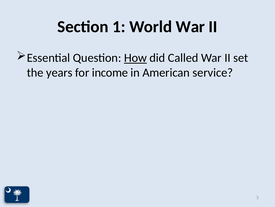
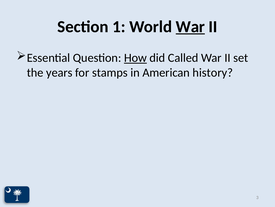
War at (190, 27) underline: none -> present
income: income -> stamps
service: service -> history
